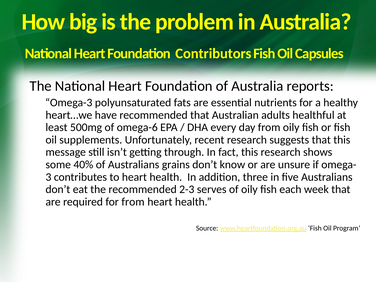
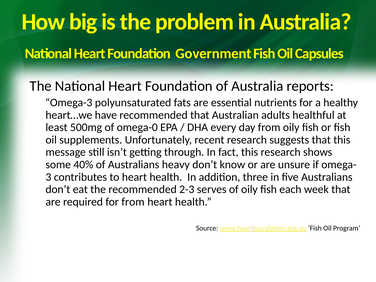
Contributors: Contributors -> Government
omega-6: omega-6 -> omega-0
grains: grains -> heavy
